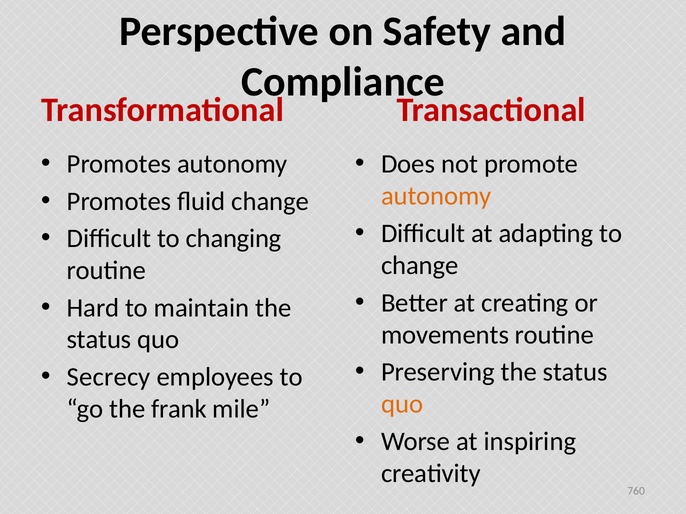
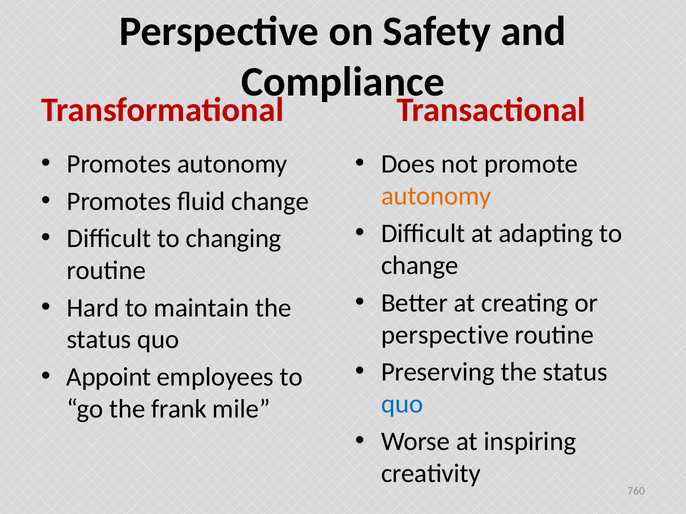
movements at (445, 335): movements -> perspective
Secrecy: Secrecy -> Appoint
quo at (402, 404) colour: orange -> blue
